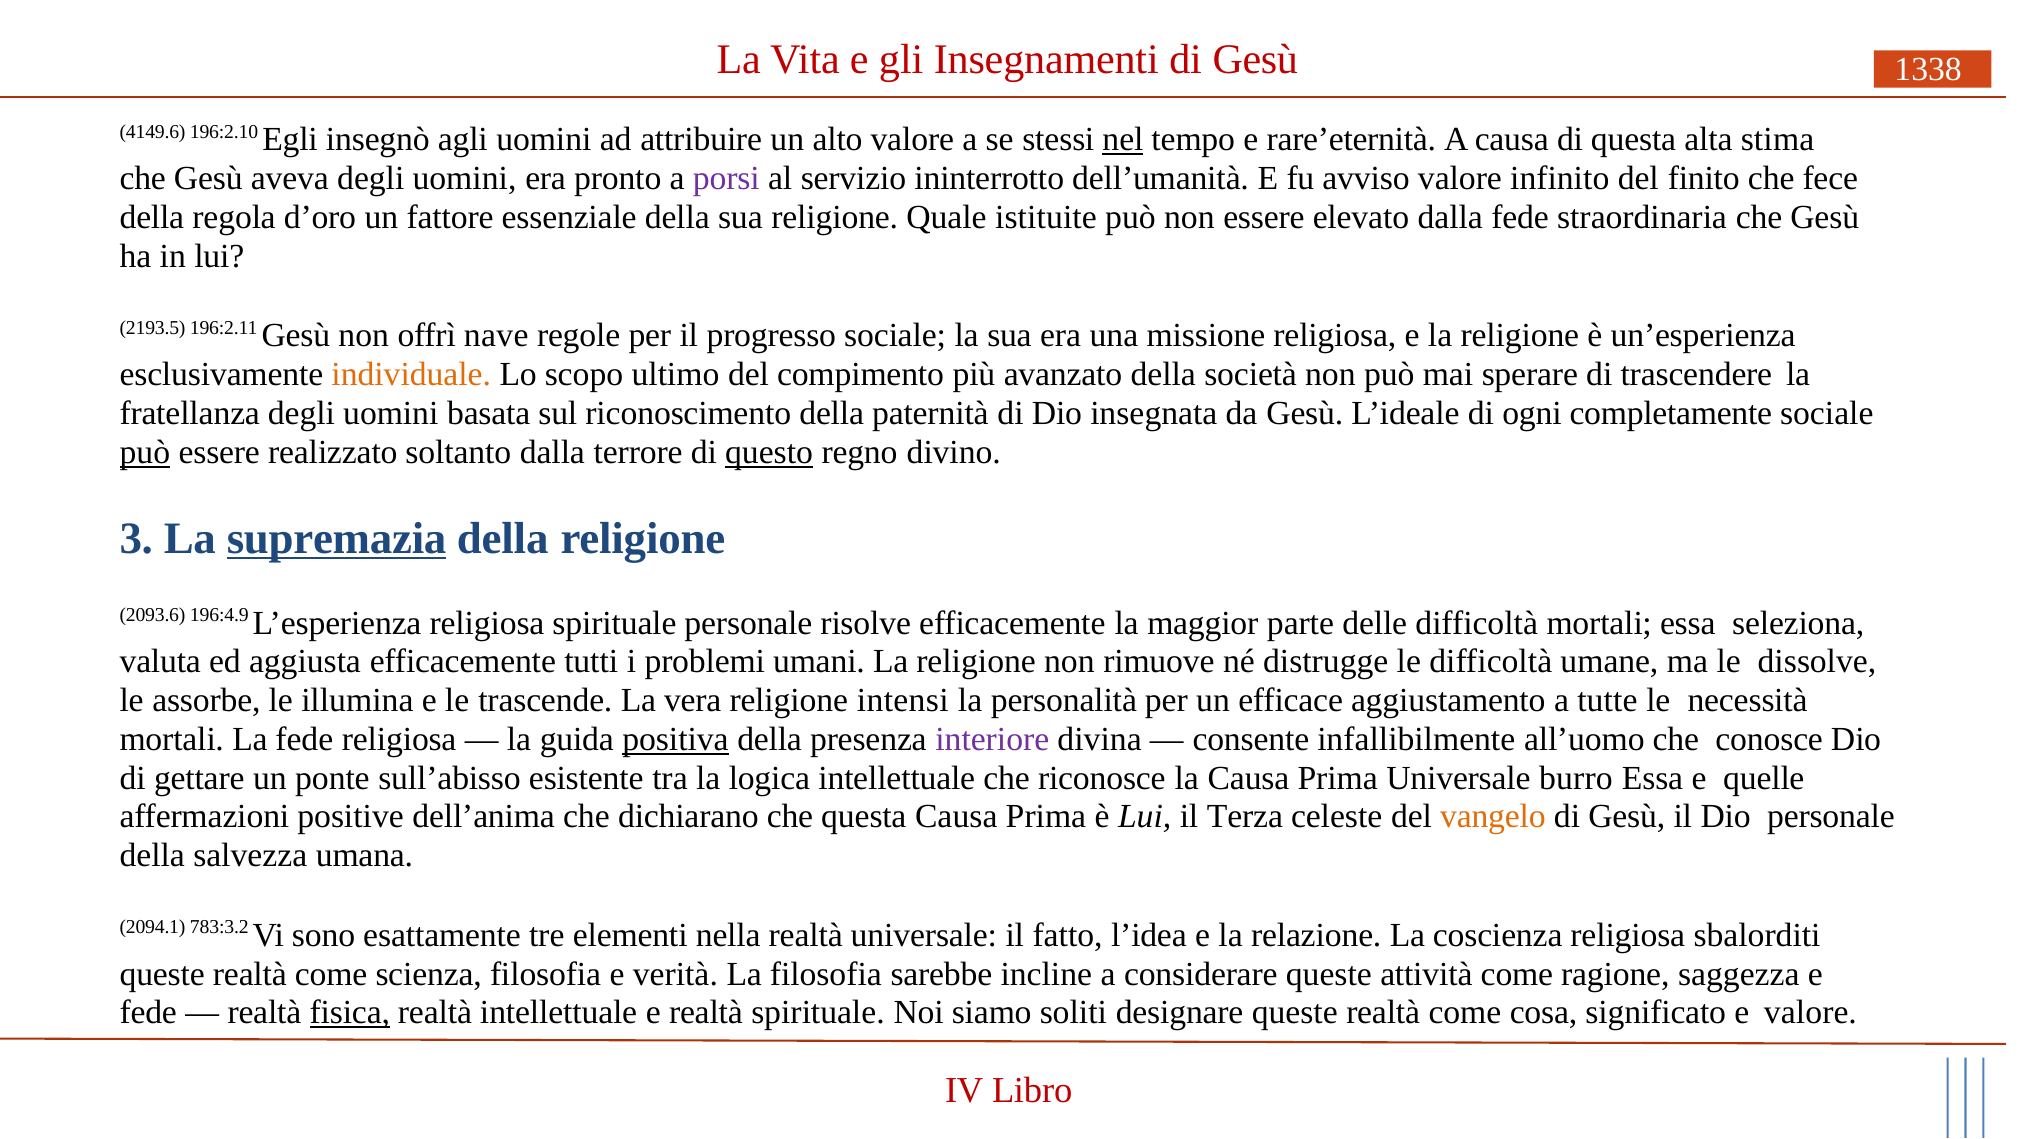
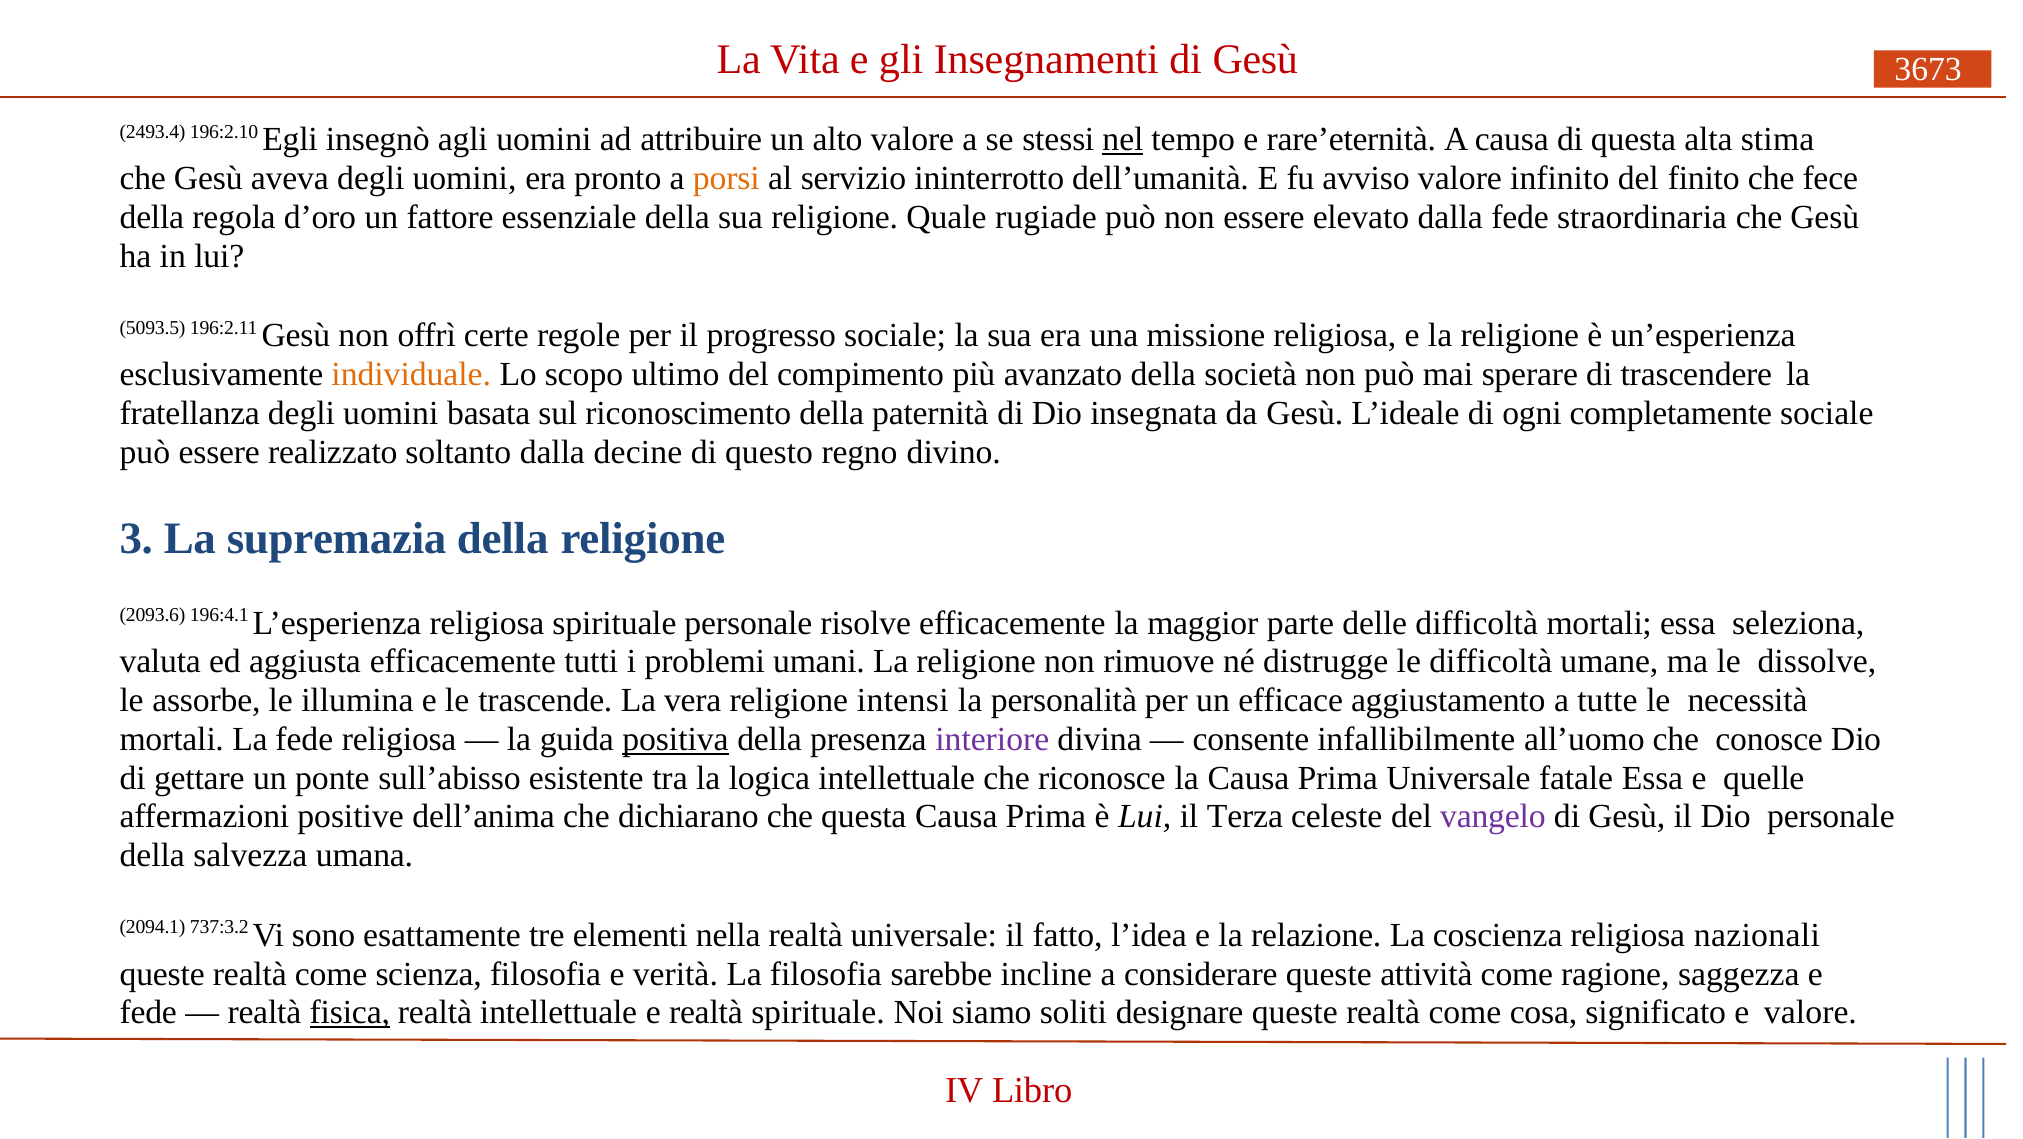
1338: 1338 -> 3673
4149.6: 4149.6 -> 2493.4
porsi colour: purple -> orange
istituite: istituite -> rugiade
2193.5: 2193.5 -> 5093.5
nave: nave -> certe
può at (145, 452) underline: present -> none
terrore: terrore -> decine
questo underline: present -> none
supremazia underline: present -> none
196:4.9: 196:4.9 -> 196:4.1
burro: burro -> fatale
vangelo colour: orange -> purple
783:3.2: 783:3.2 -> 737:3.2
sbalorditi: sbalorditi -> nazionali
